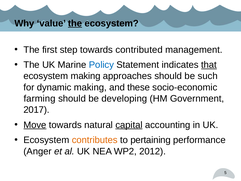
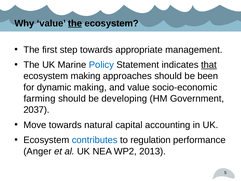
contributed: contributed -> appropriate
such: such -> been
and these: these -> value
2017: 2017 -> 2037
Move underline: present -> none
capital underline: present -> none
contributes colour: orange -> blue
pertaining: pertaining -> regulation
2012: 2012 -> 2013
